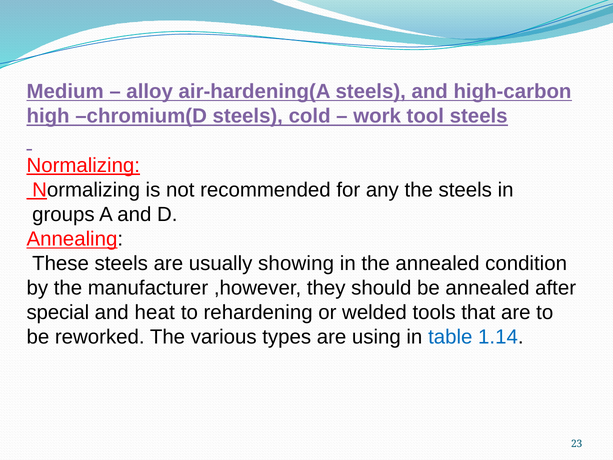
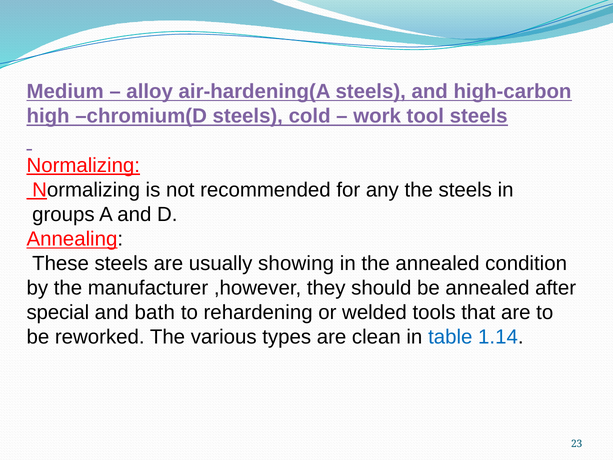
heat: heat -> bath
using: using -> clean
